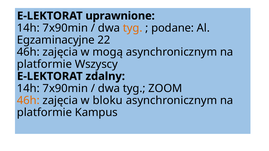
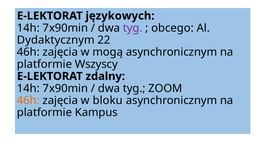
uprawnione: uprawnione -> językowych
tyg at (133, 28) colour: orange -> purple
podane: podane -> obcego
Egzaminacyjne: Egzaminacyjne -> Dydaktycznym
